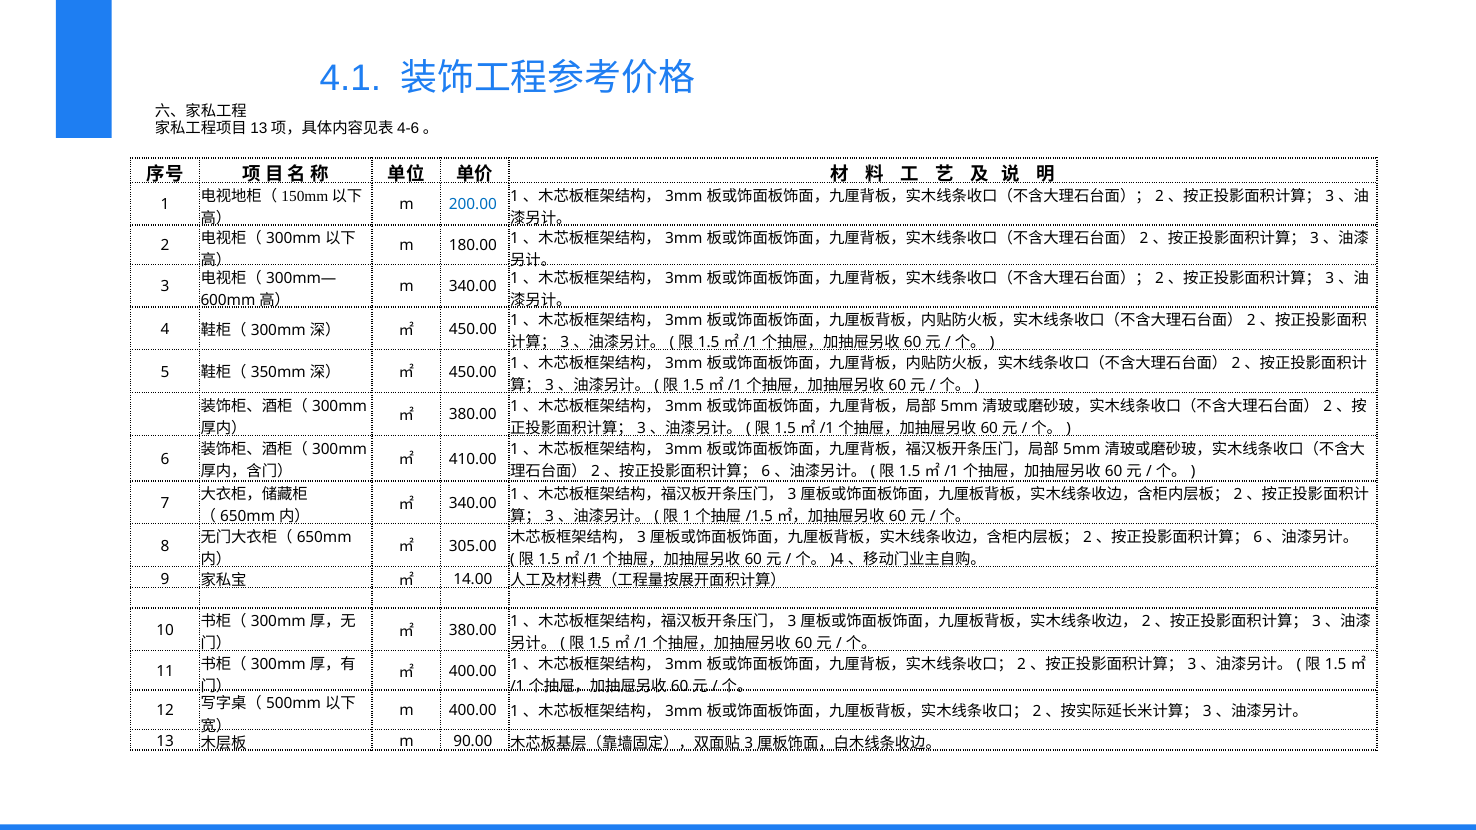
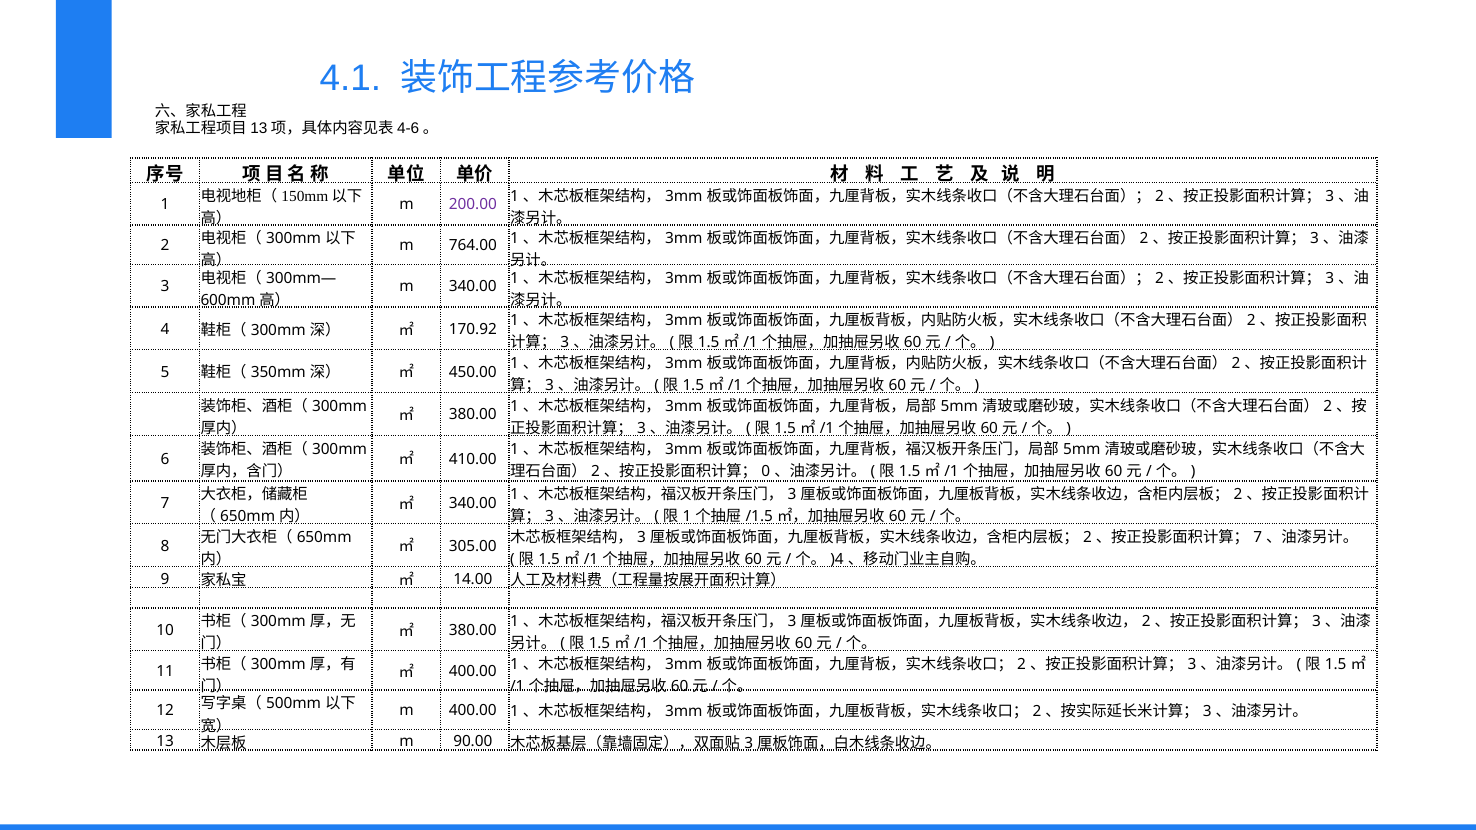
200.00 colour: blue -> purple
180.00: 180.00 -> 764.00
450.00 at (473, 329): 450.00 -> 170.92
6 at (766, 471): 6 -> 0
6 at (1258, 538): 6 -> 7
